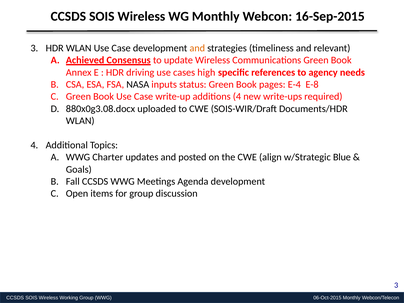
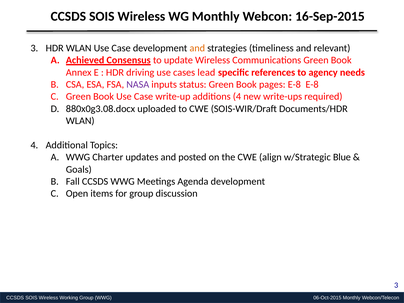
high: high -> lead
NASA colour: black -> purple
pages E-4: E-4 -> E-8
